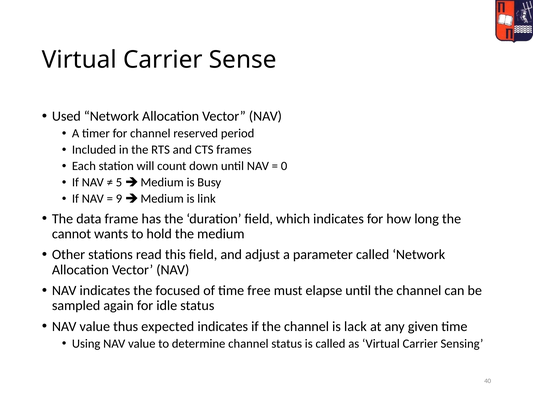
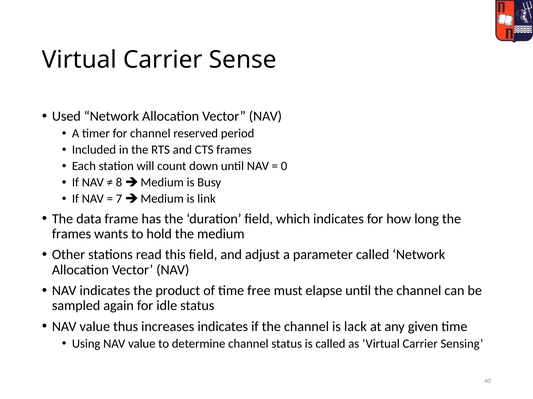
5: 5 -> 8
9: 9 -> 7
cannot at (72, 234): cannot -> frames
focused: focused -> product
expected: expected -> increases
